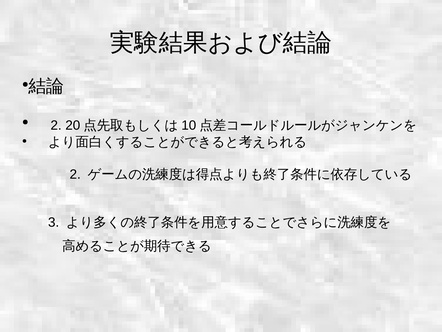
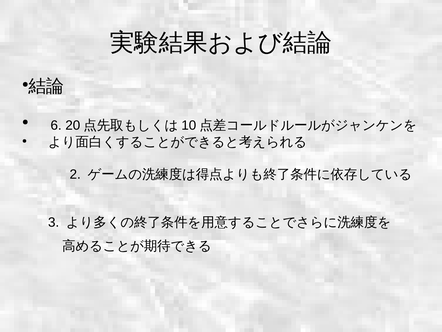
2 at (56, 125): 2 -> 6
